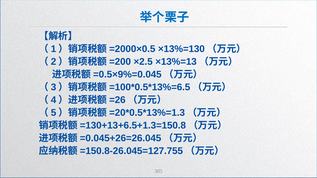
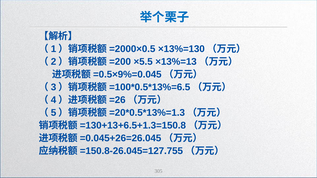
×2.5: ×2.5 -> ×5.5
